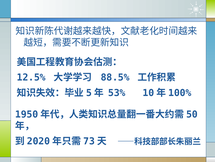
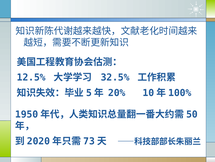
88.5%: 88.5% -> 32.5%
53%: 53% -> 20%
